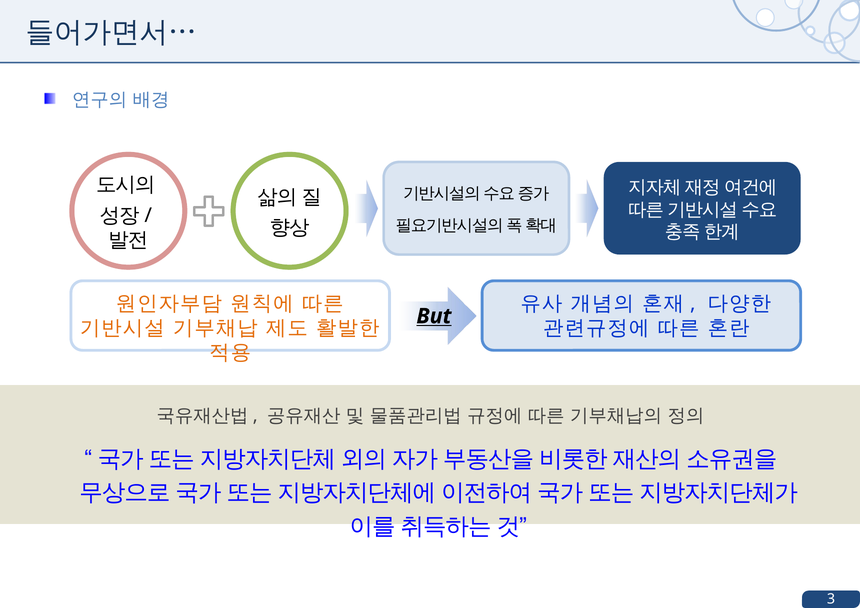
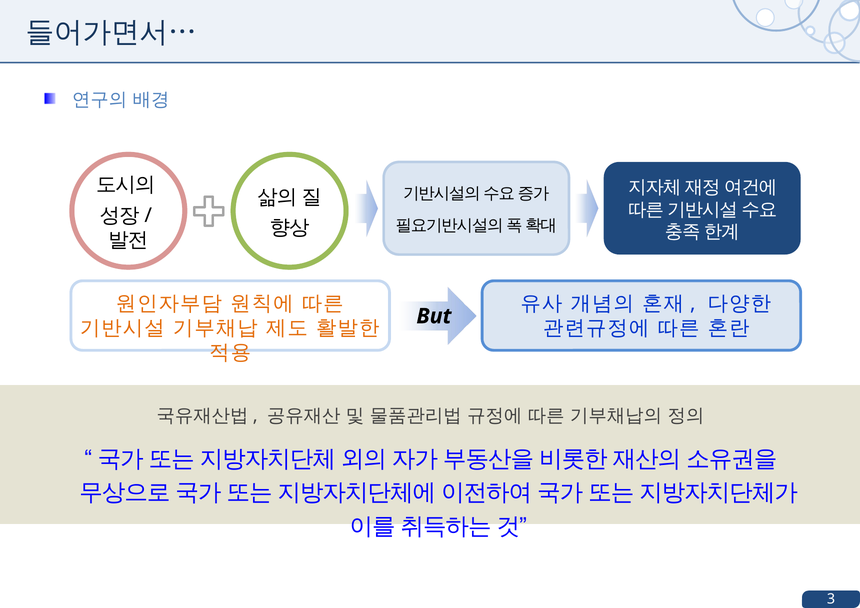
But underline: present -> none
